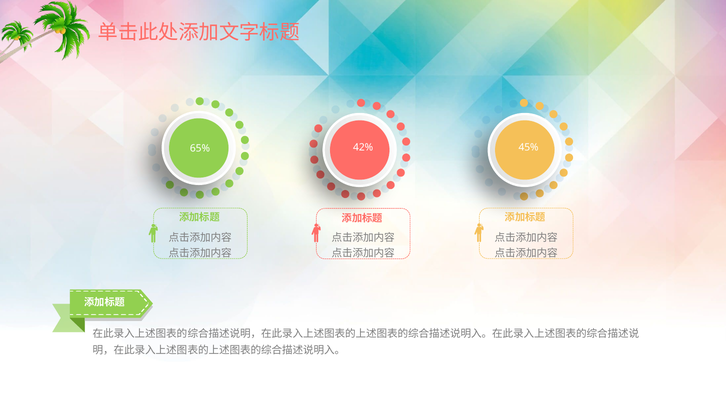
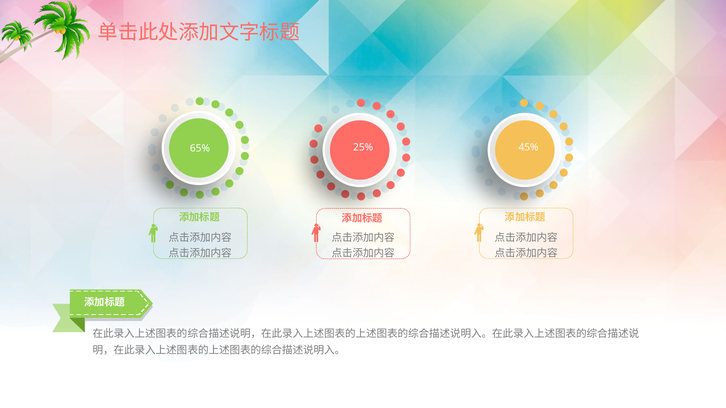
42%: 42% -> 25%
